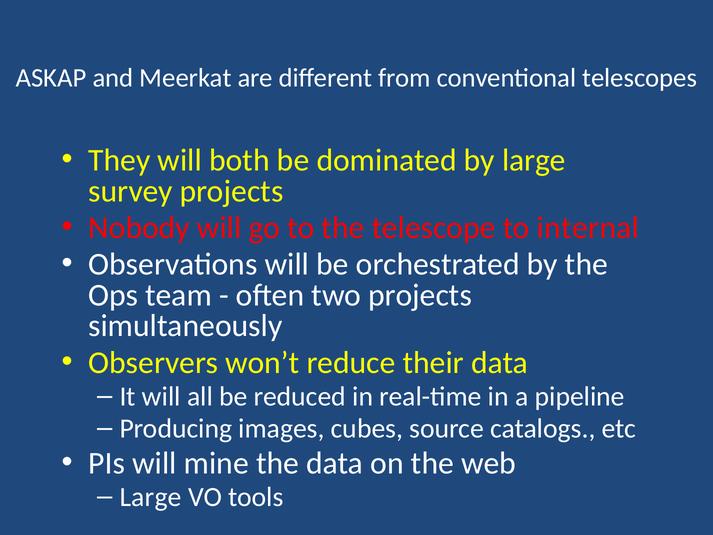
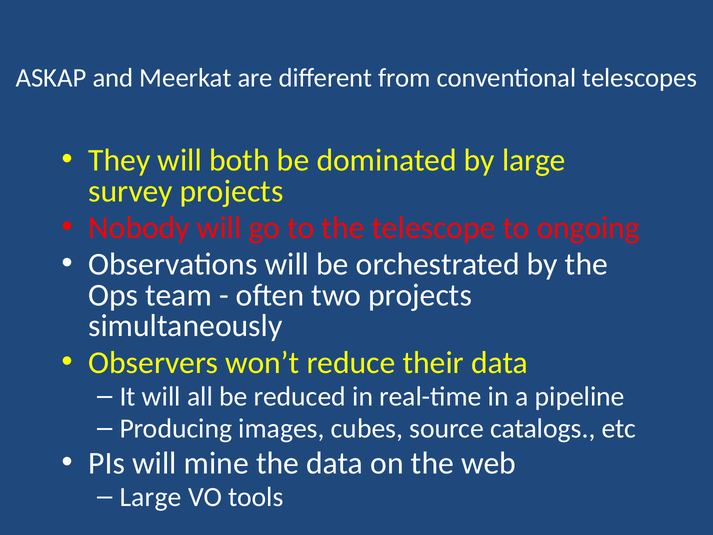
internal: internal -> ongoing
